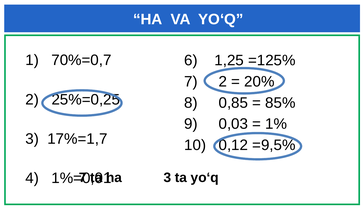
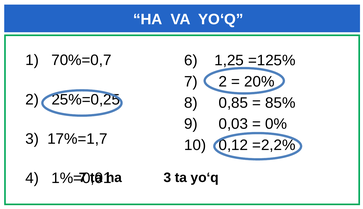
1%: 1% -> 0%
=9,5%: =9,5% -> =2,2%
